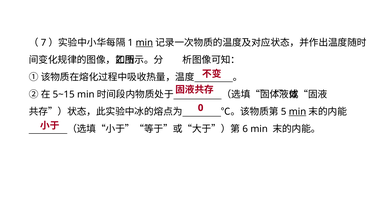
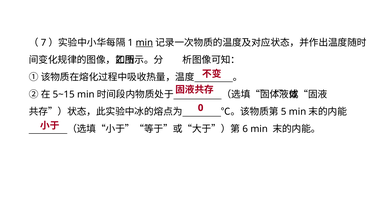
min at (297, 112) underline: present -> none
